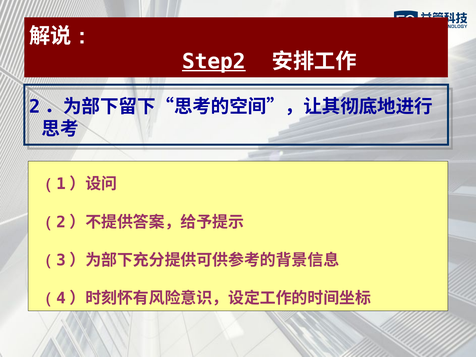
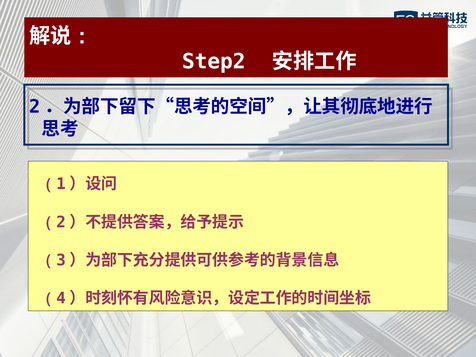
Step2 underline: present -> none
